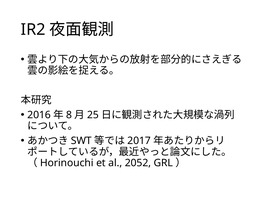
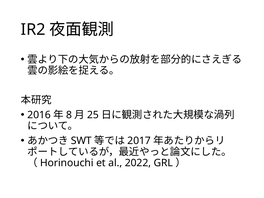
2052: 2052 -> 2022
